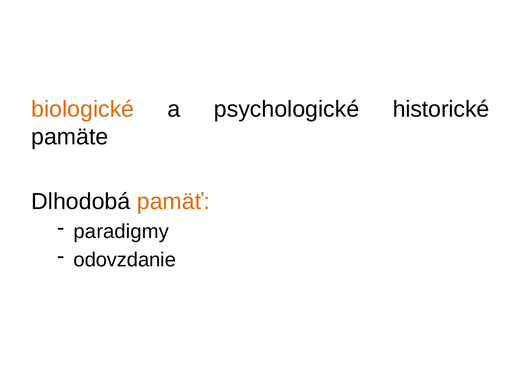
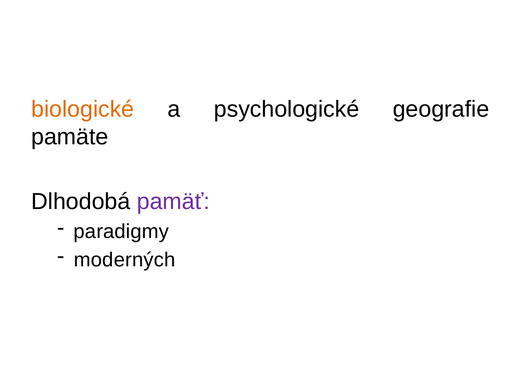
historické: historické -> geografie
pamäť colour: orange -> purple
odovzdanie: odovzdanie -> moderných
